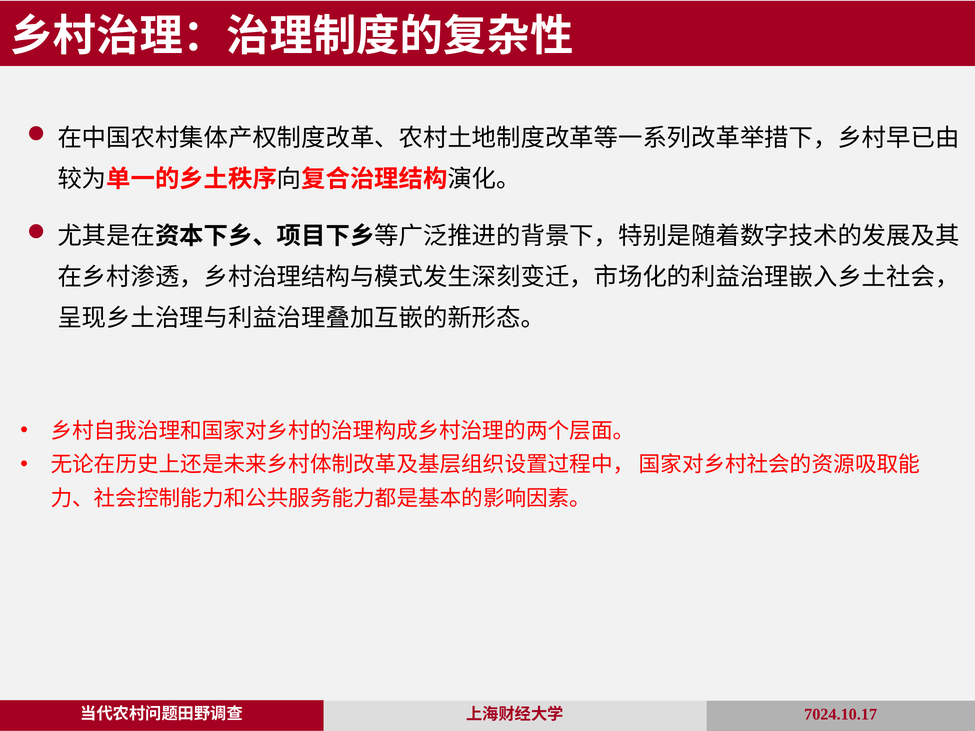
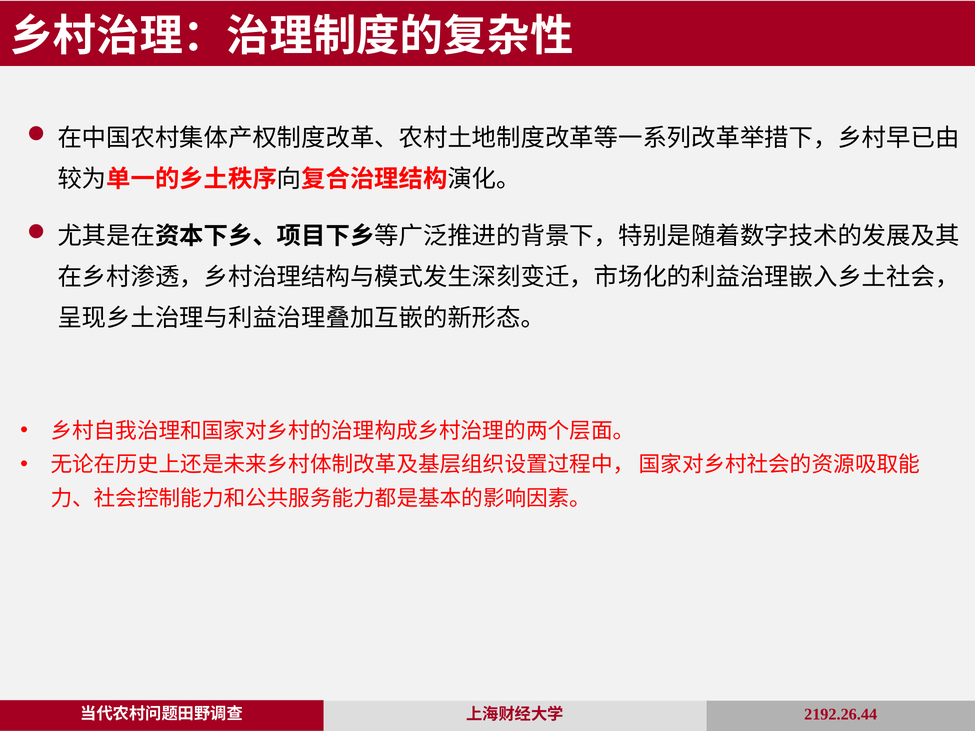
7024.10.17: 7024.10.17 -> 2192.26.44
